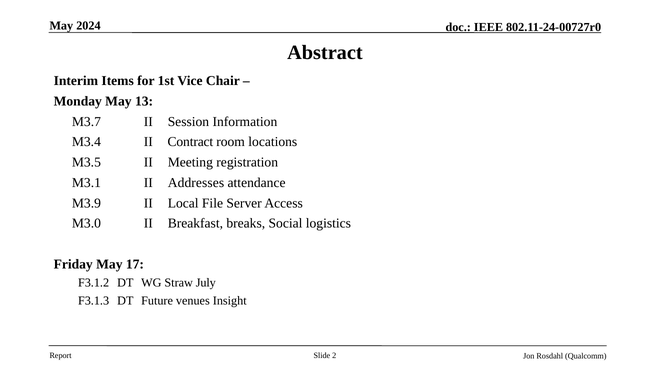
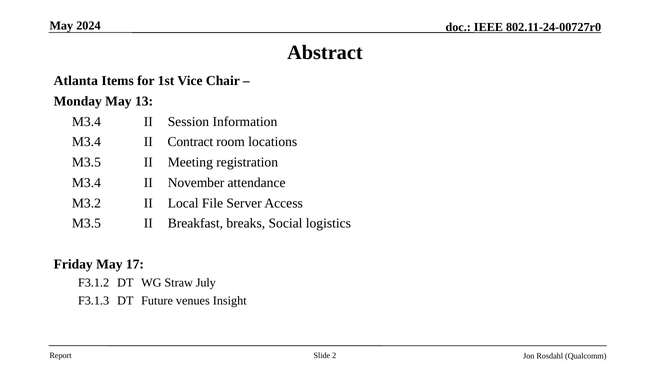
Interim: Interim -> Atlanta
M3.7 at (86, 121): M3.7 -> M3.4
M3.1 at (86, 183): M3.1 -> M3.4
Addresses: Addresses -> November
M3.9: M3.9 -> M3.2
M3.0 at (86, 223): M3.0 -> M3.5
